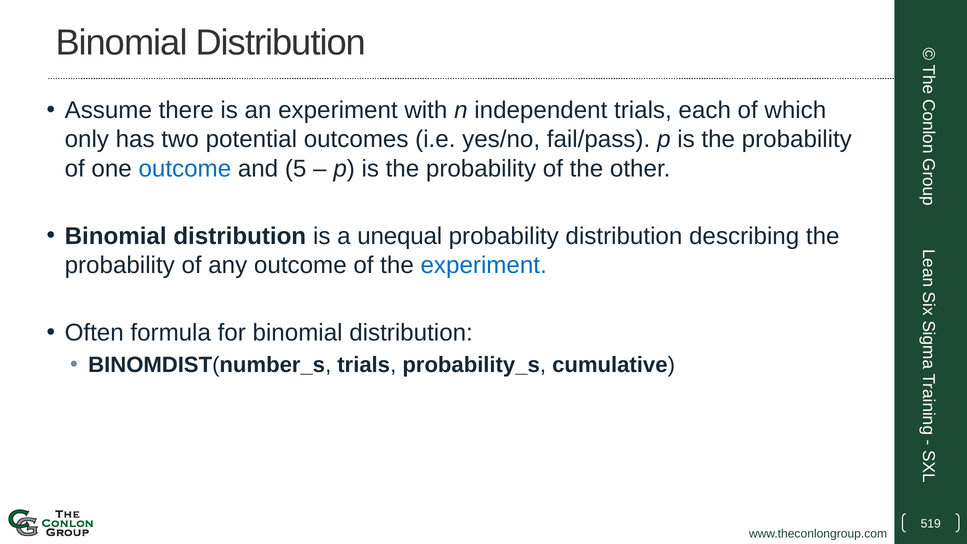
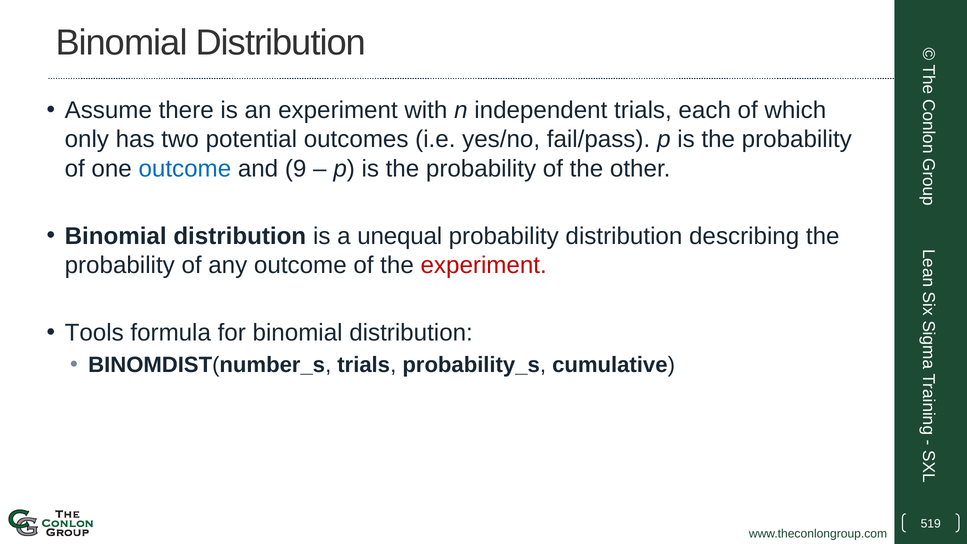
5: 5 -> 9
experiment at (484, 265) colour: blue -> red
Often: Often -> Tools
